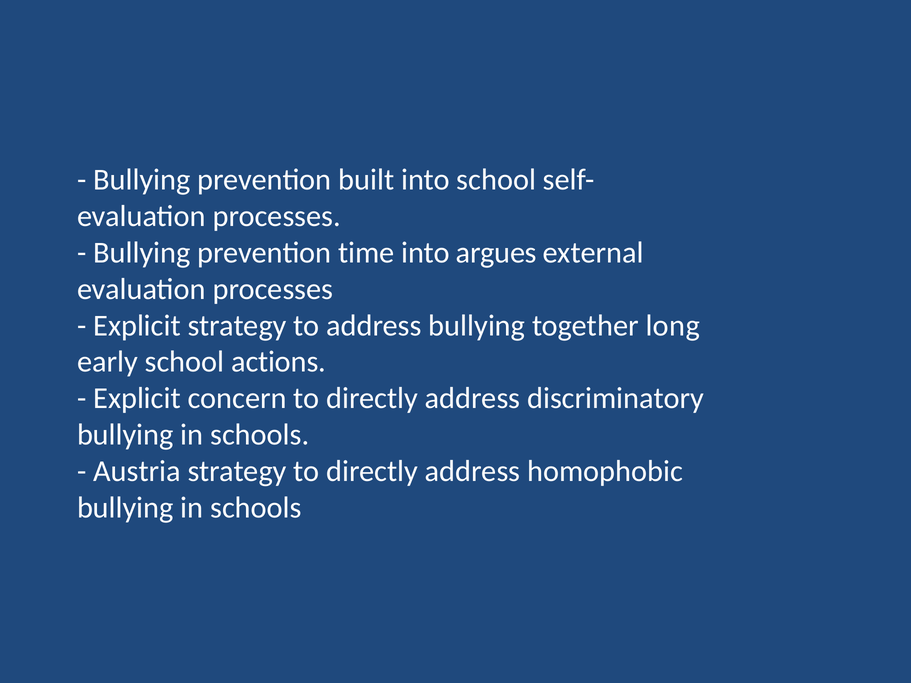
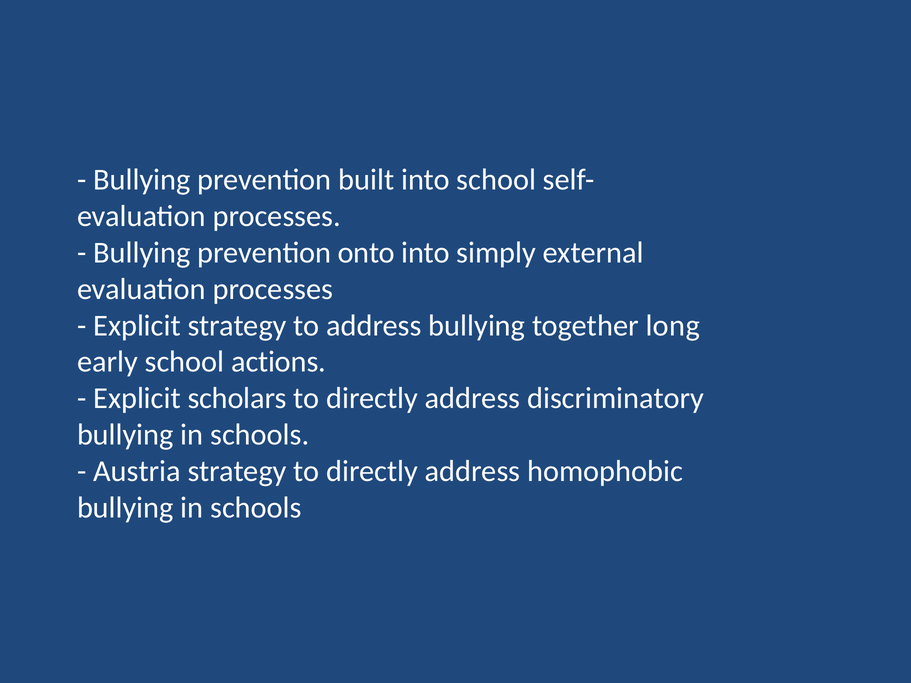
time: time -> onto
argues: argues -> simply
concern: concern -> scholars
